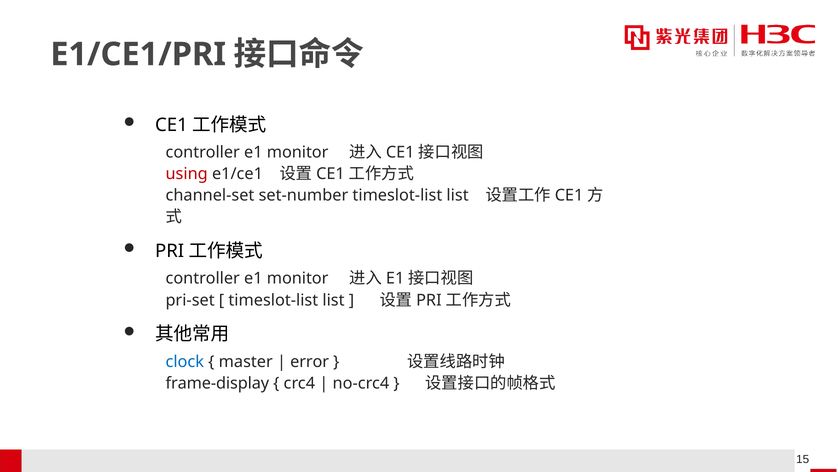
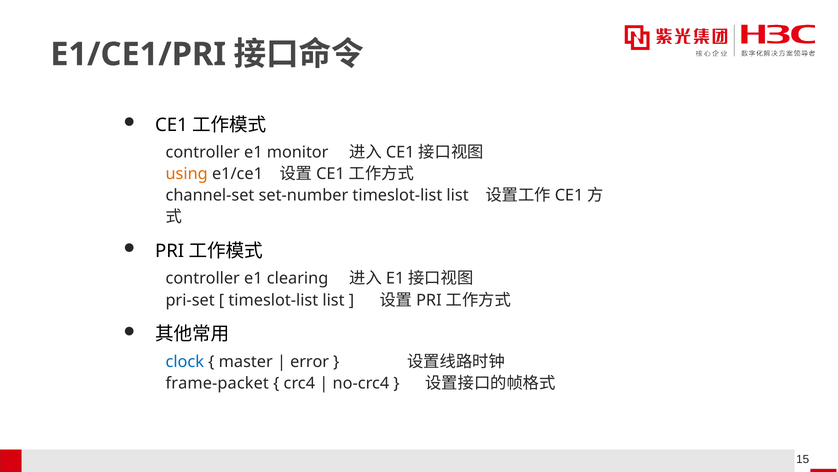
using colour: red -> orange
monitor at (298, 278): monitor -> clearing
frame-display: frame-display -> frame-packet
